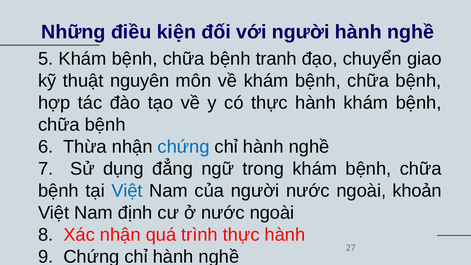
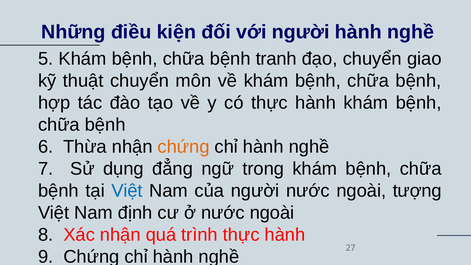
thuật nguyên: nguyên -> chuyển
chứng at (184, 147) colour: blue -> orange
khoản: khoản -> tượng
